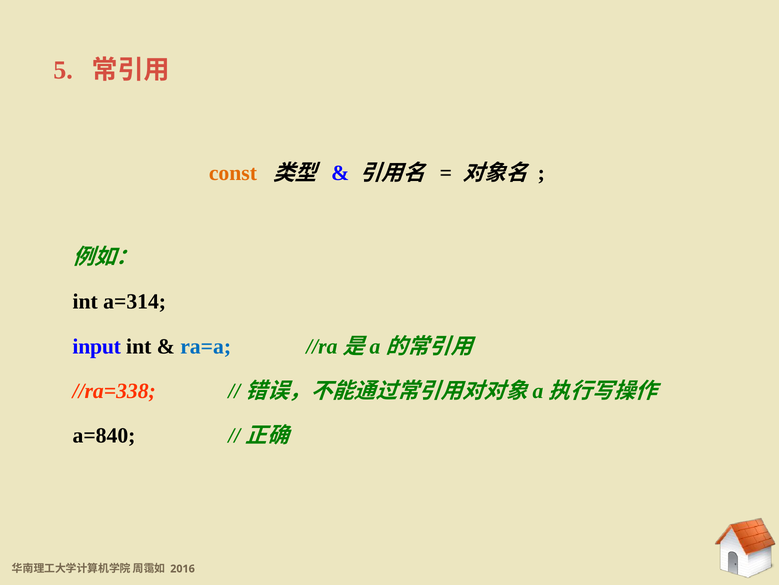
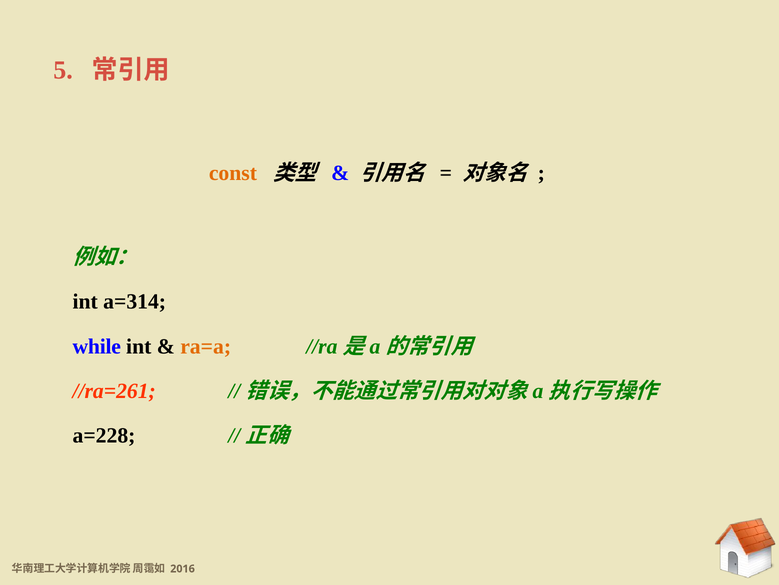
input: input -> while
ra=a colour: blue -> orange
//ra=338: //ra=338 -> //ra=261
a=840: a=840 -> a=228
